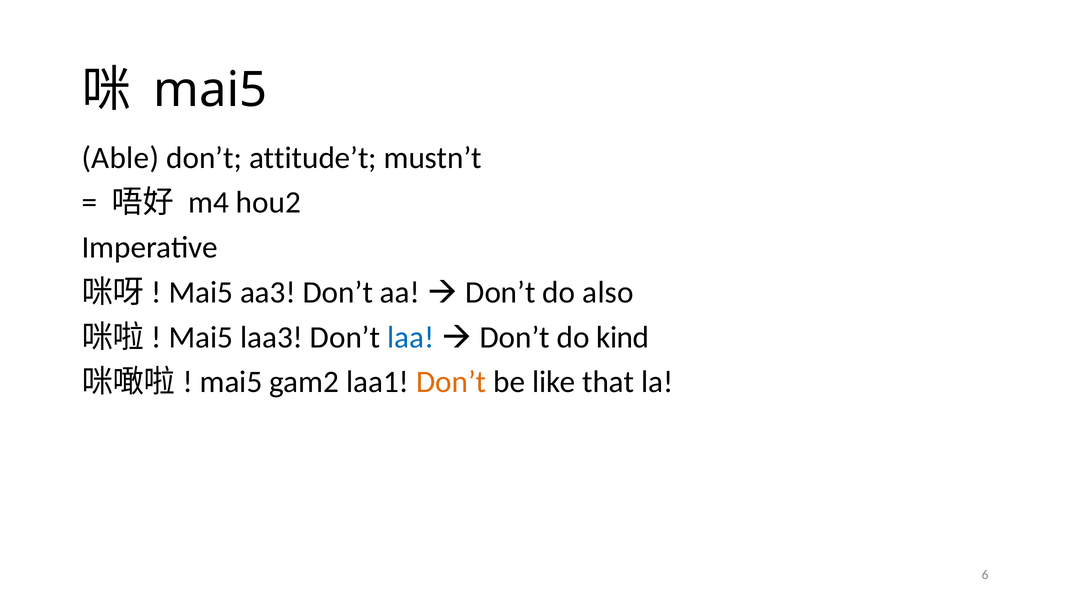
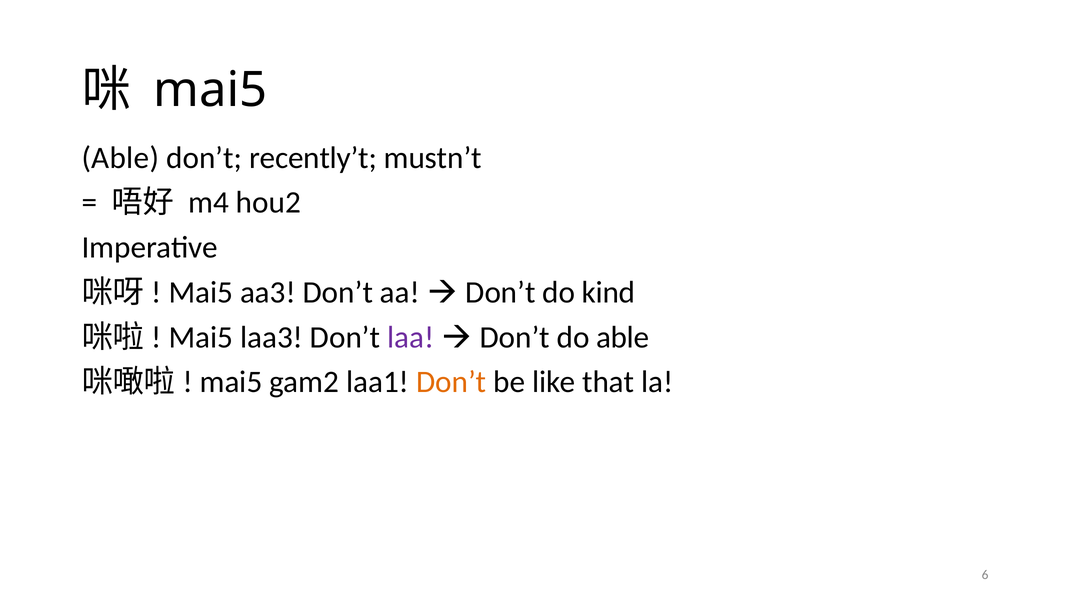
attitude’t: attitude’t -> recently’t
also: also -> kind
laa colour: blue -> purple
do kind: kind -> able
